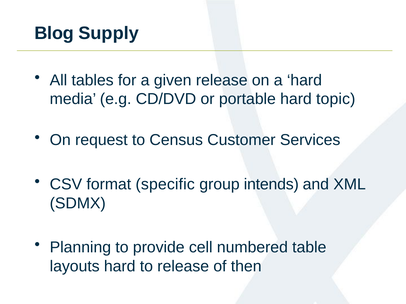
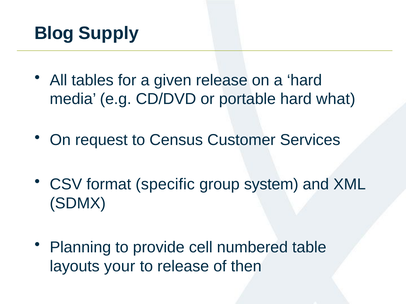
topic: topic -> what
intends: intends -> system
layouts hard: hard -> your
